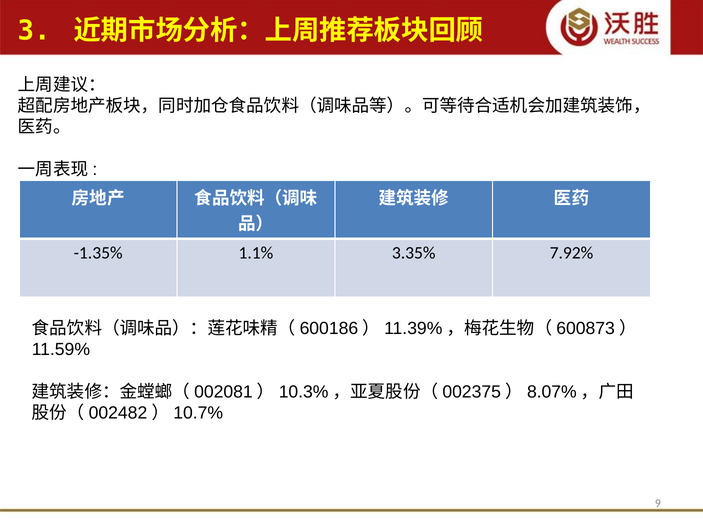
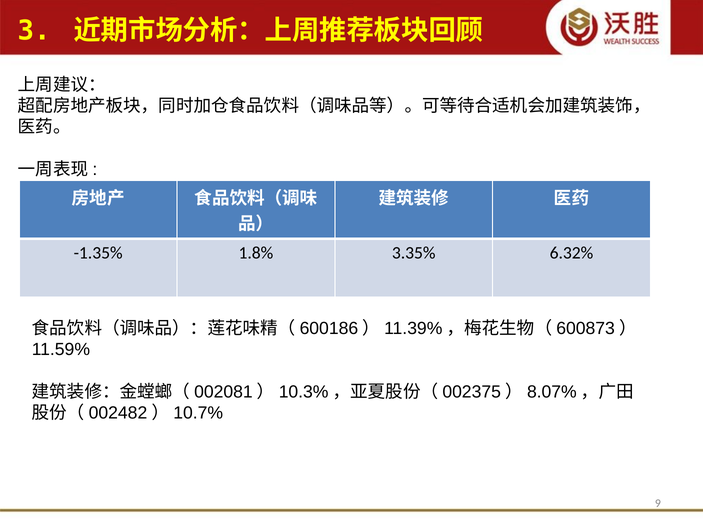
1.1%: 1.1% -> 1.8%
7.92%: 7.92% -> 6.32%
